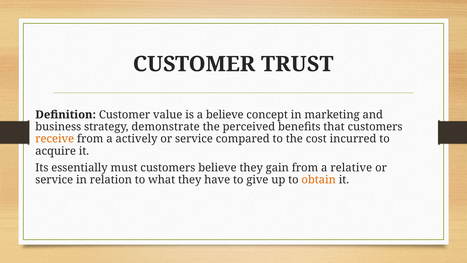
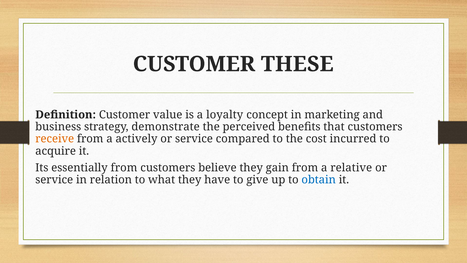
TRUST: TRUST -> THESE
a believe: believe -> loyalty
essentially must: must -> from
obtain colour: orange -> blue
